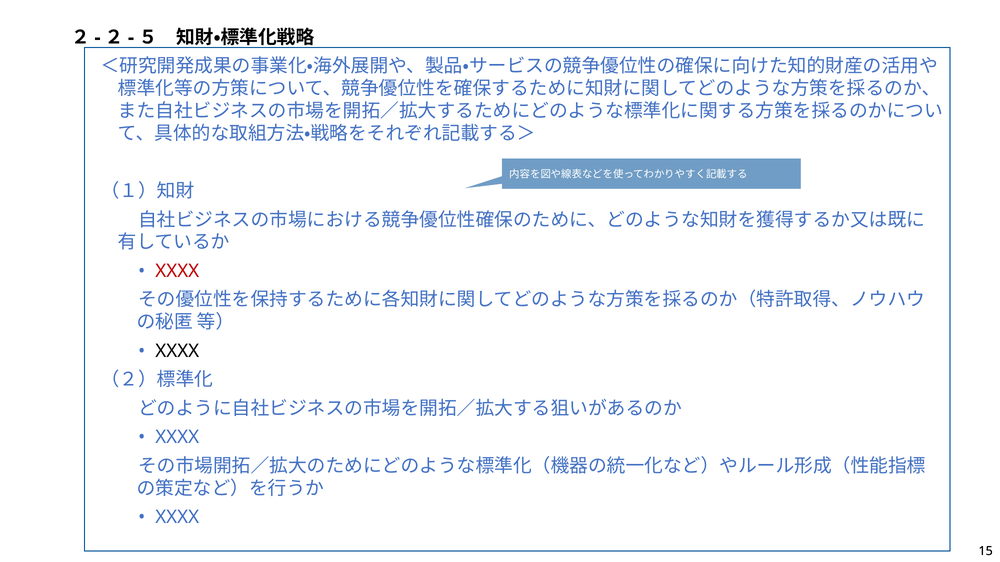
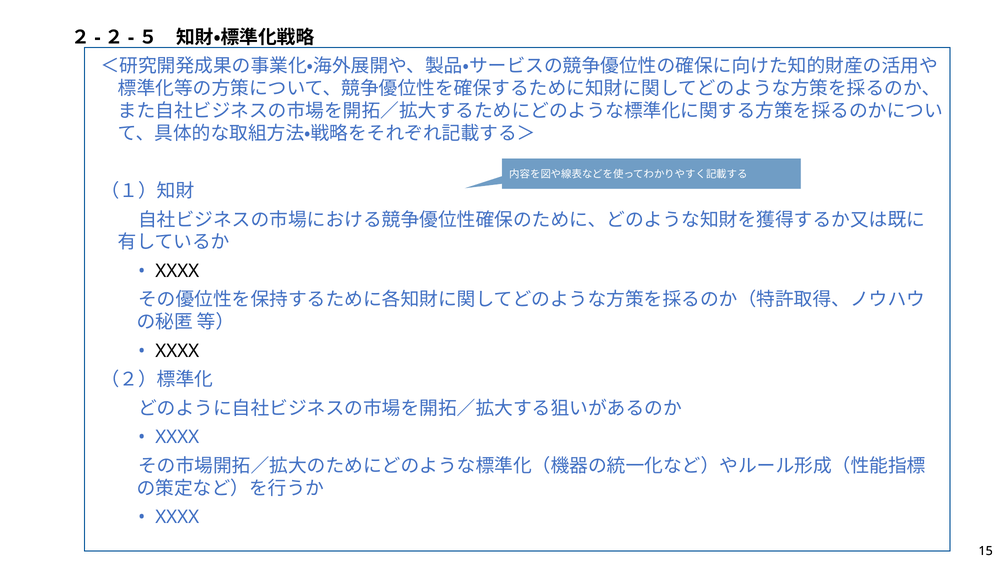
XXXX at (177, 271) colour: red -> black
